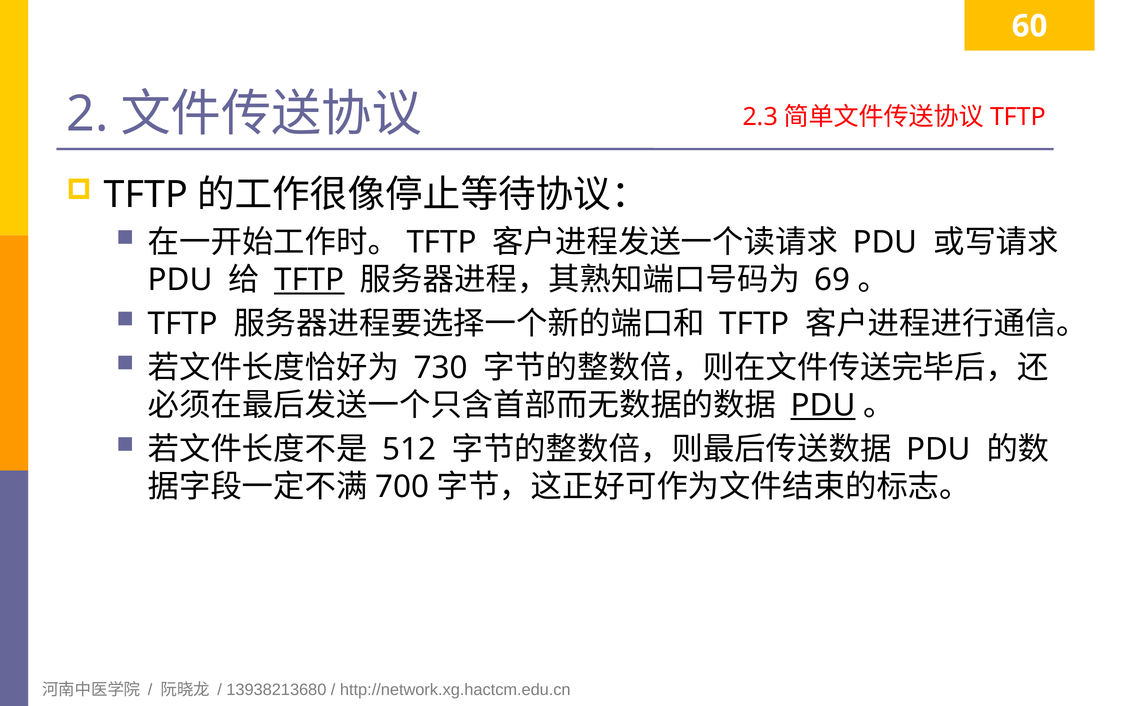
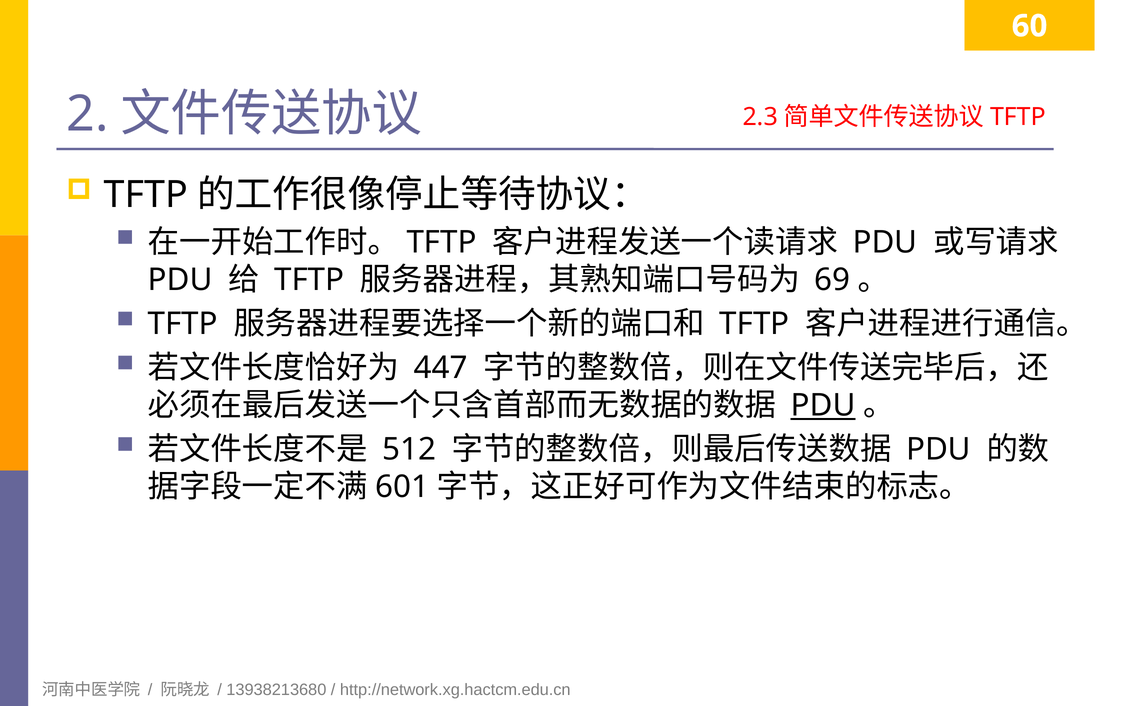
TFTP at (309, 280) underline: present -> none
730: 730 -> 447
700: 700 -> 601
